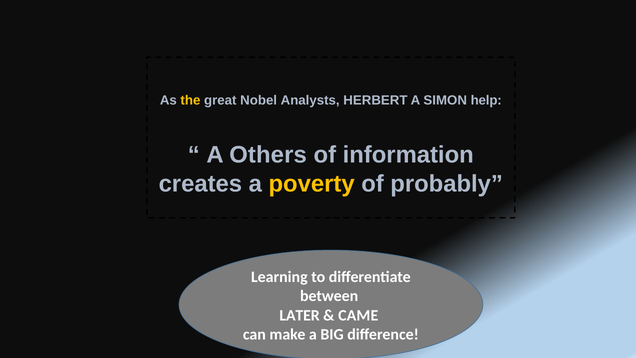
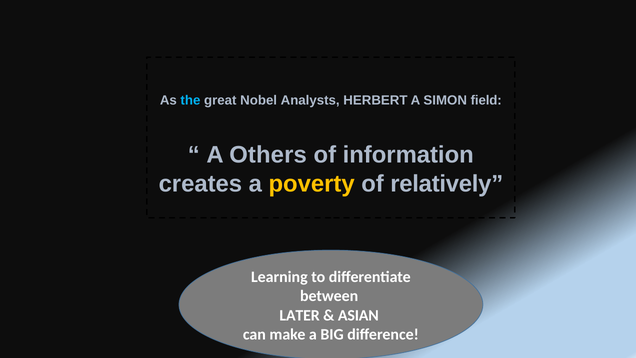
the colour: yellow -> light blue
help: help -> field
probably: probably -> relatively
CAME: CAME -> ASIAN
